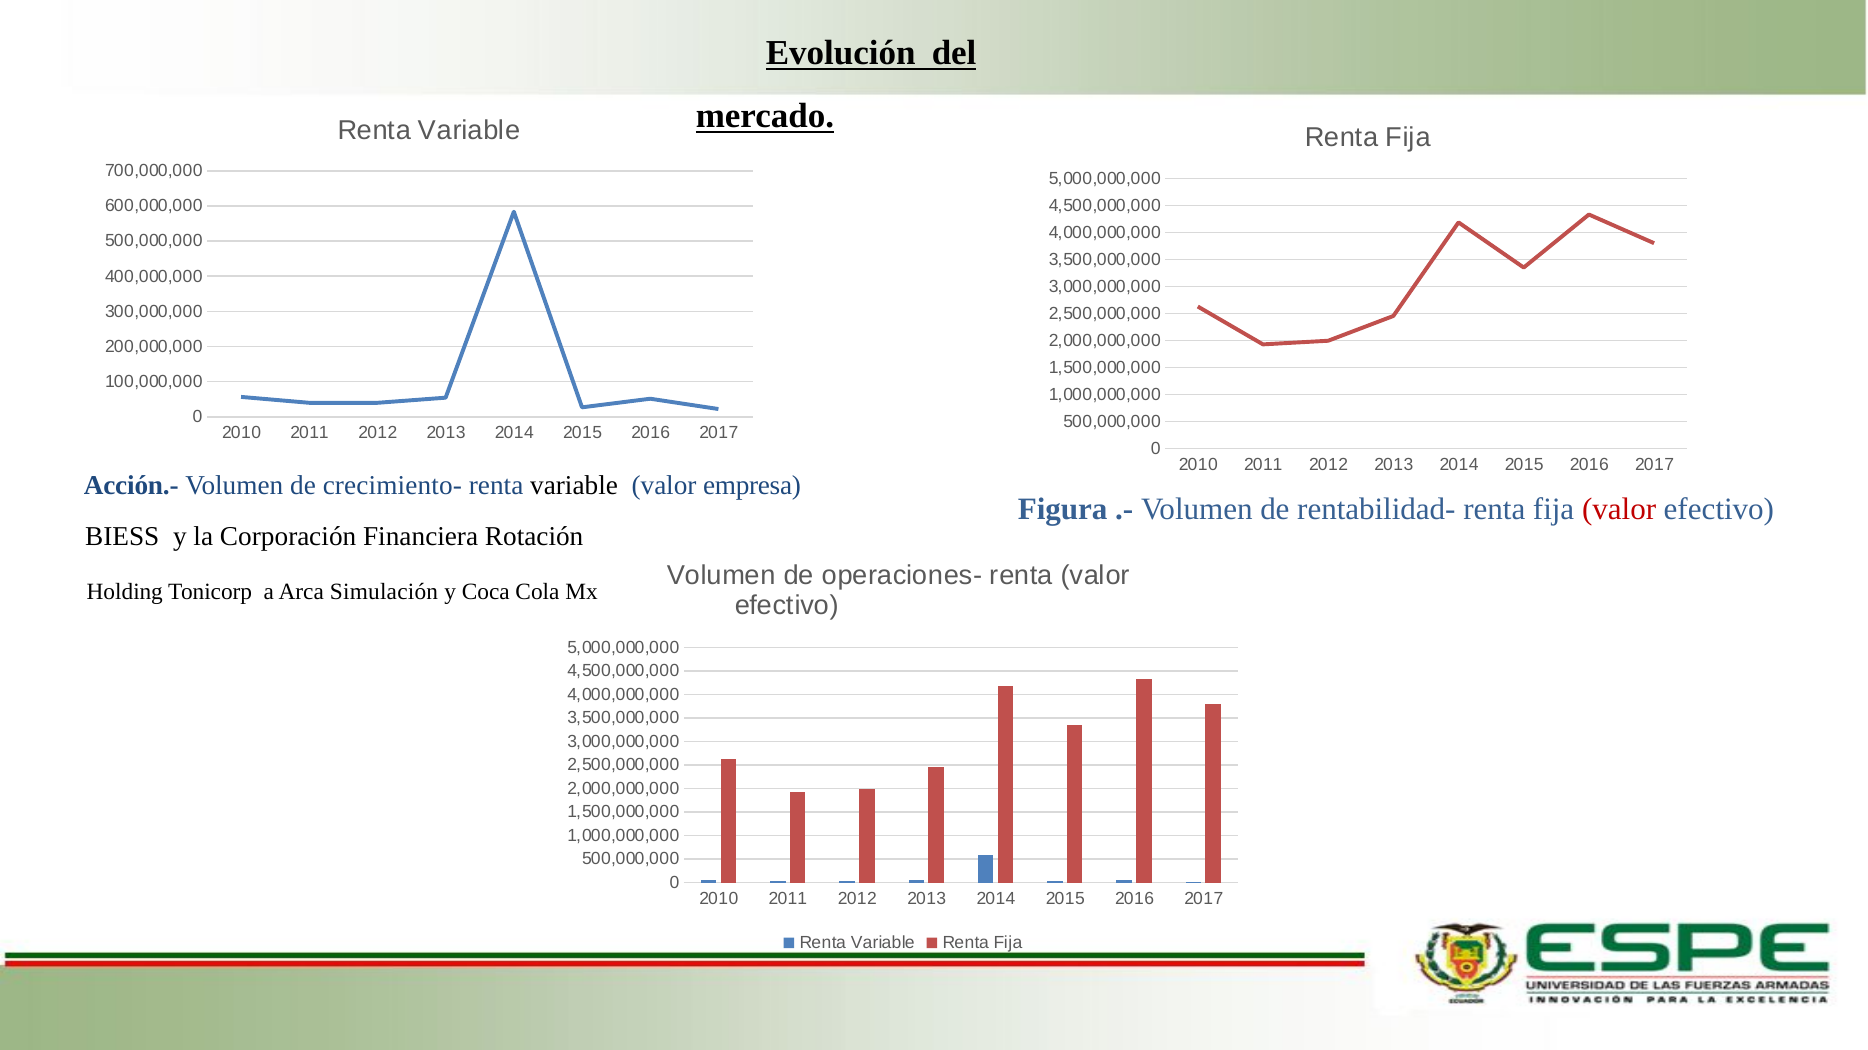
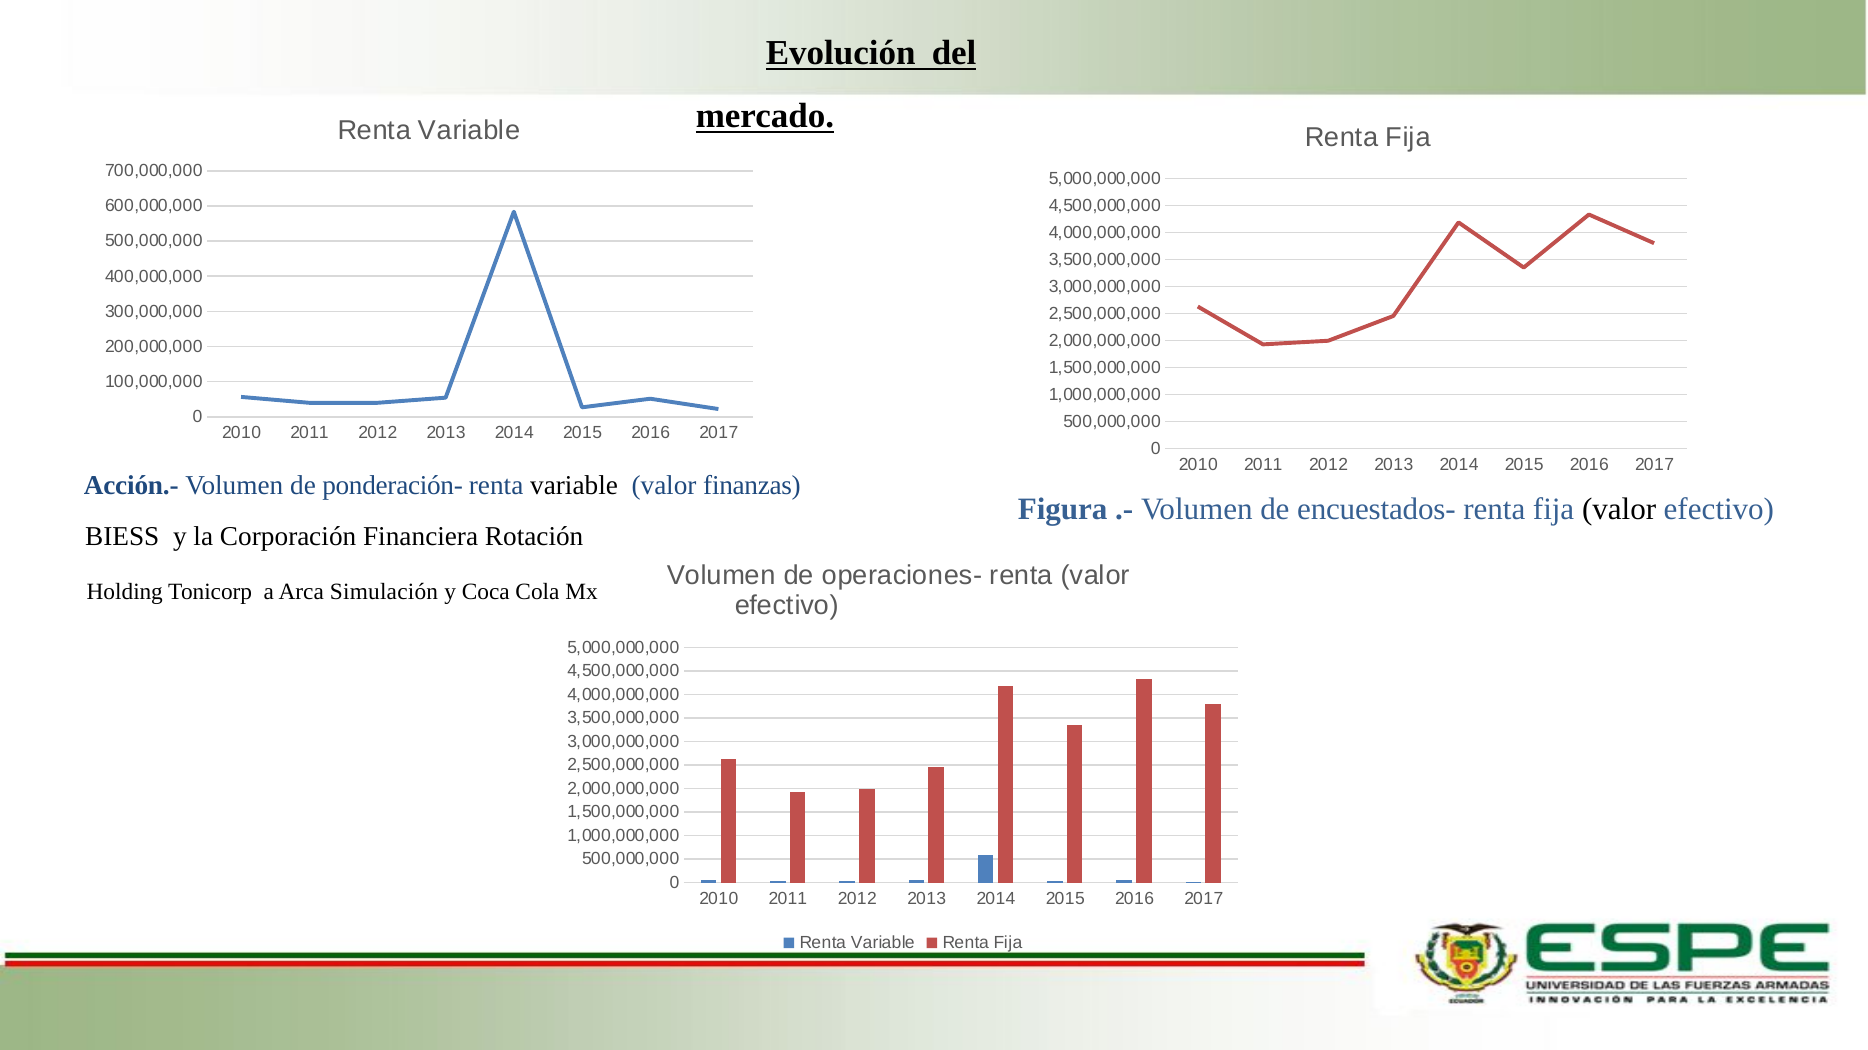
crecimiento-: crecimiento- -> ponderación-
empresa: empresa -> finanzas
rentabilidad-: rentabilidad- -> encuestados-
valor at (1619, 510) colour: red -> black
